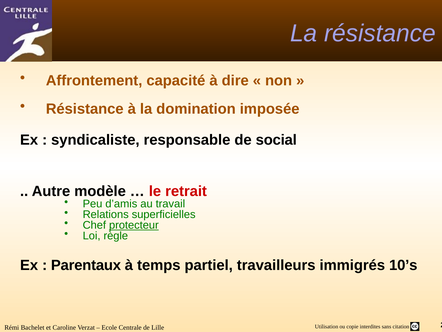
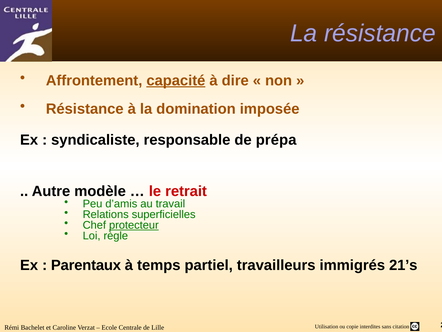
capacité underline: none -> present
social: social -> prépa
10’s: 10’s -> 21’s
